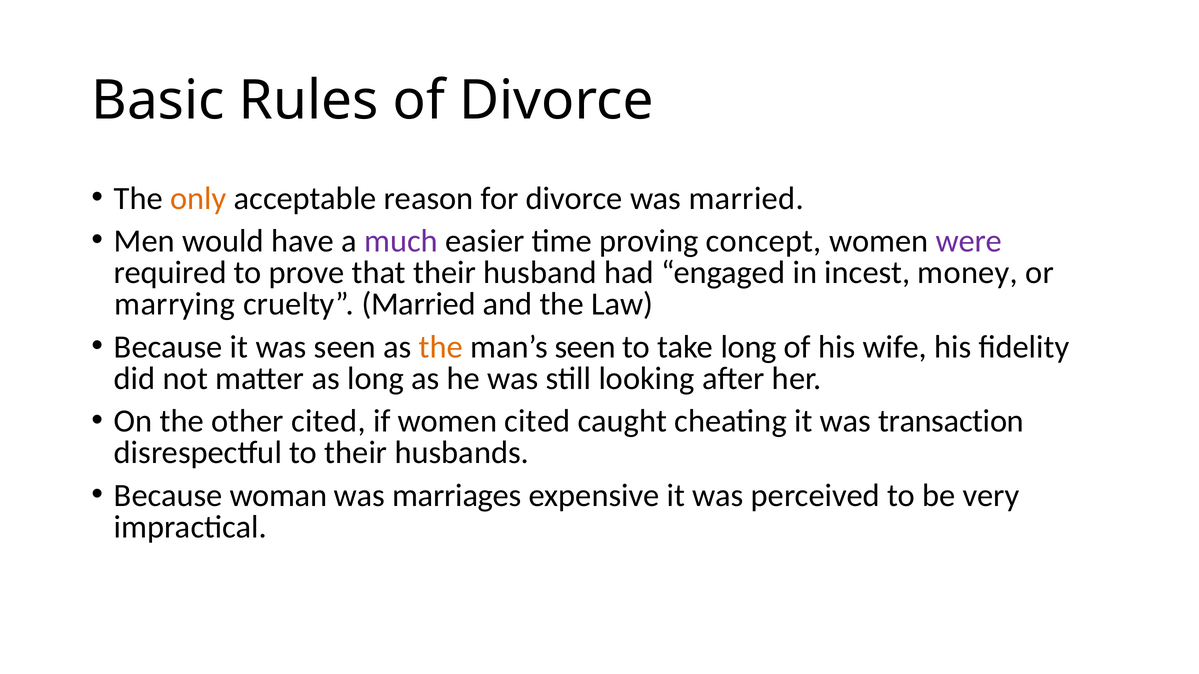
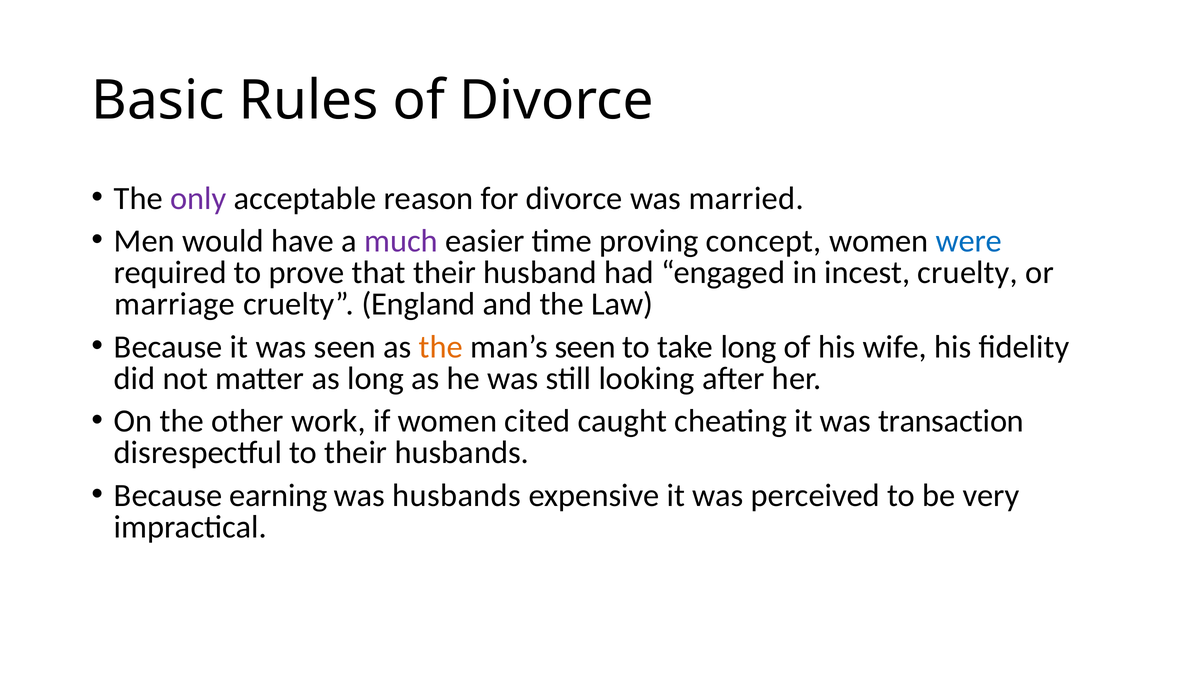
only colour: orange -> purple
were colour: purple -> blue
incest money: money -> cruelty
marrying: marrying -> marriage
cruelty Married: Married -> England
other cited: cited -> work
woman: woman -> earning
was marriages: marriages -> husbands
